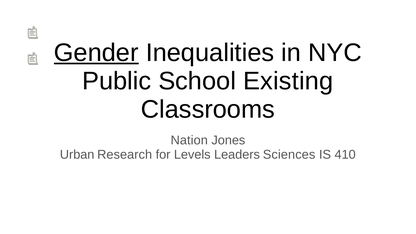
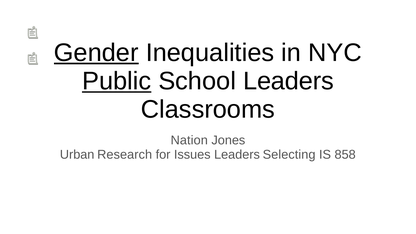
Public underline: none -> present
School Existing: Existing -> Leaders
Levels: Levels -> Issues
Sciences: Sciences -> Selecting
410: 410 -> 858
